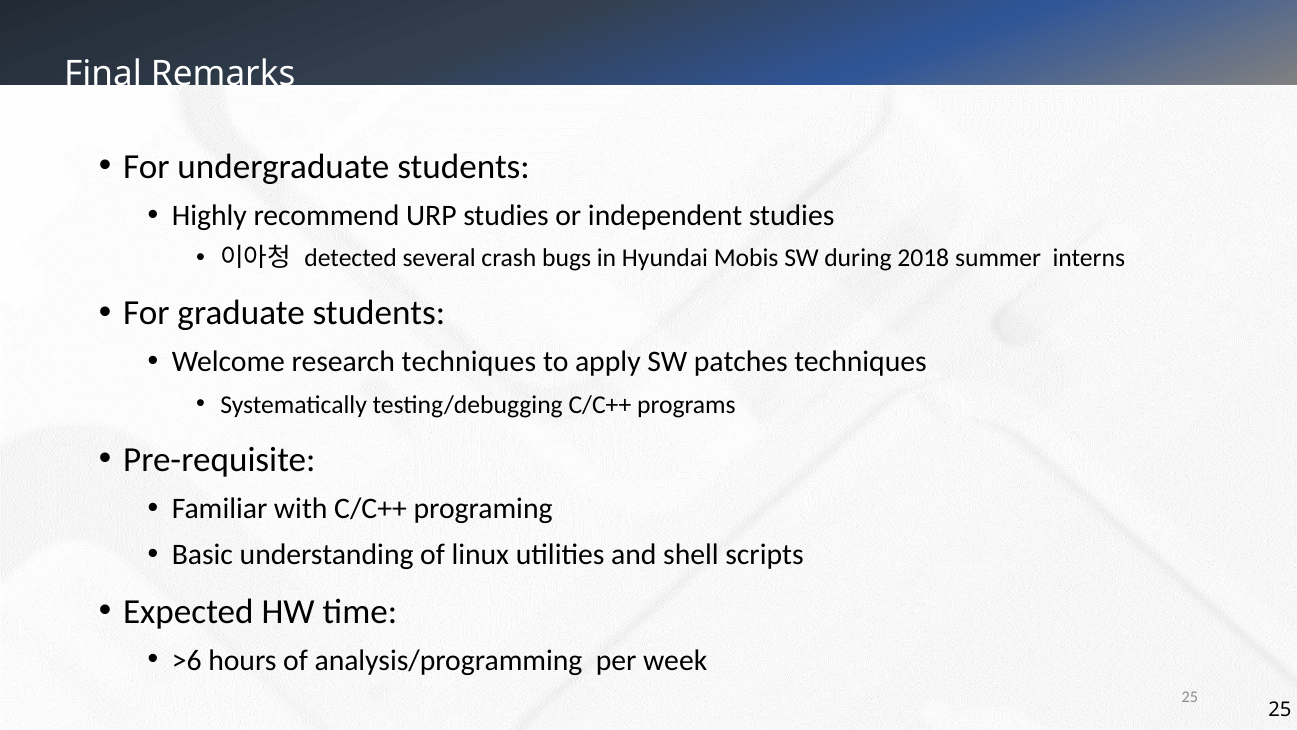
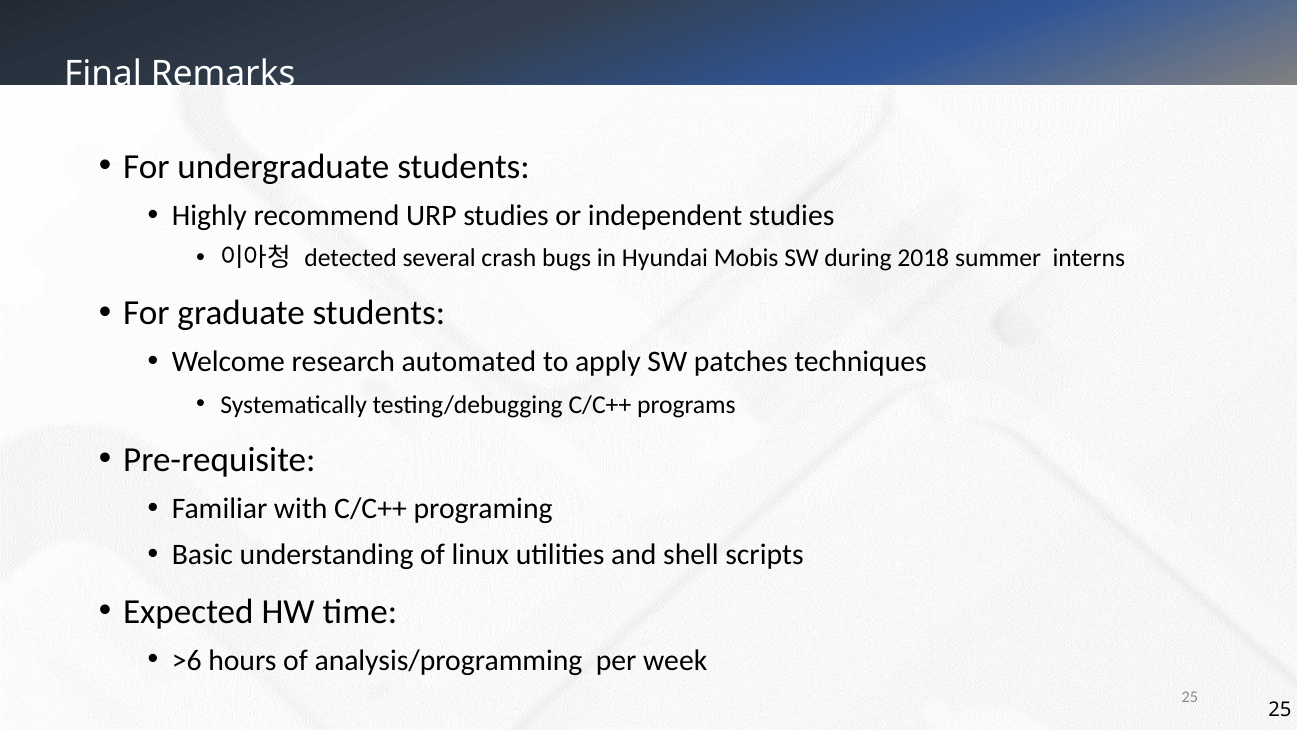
research techniques: techniques -> automated
